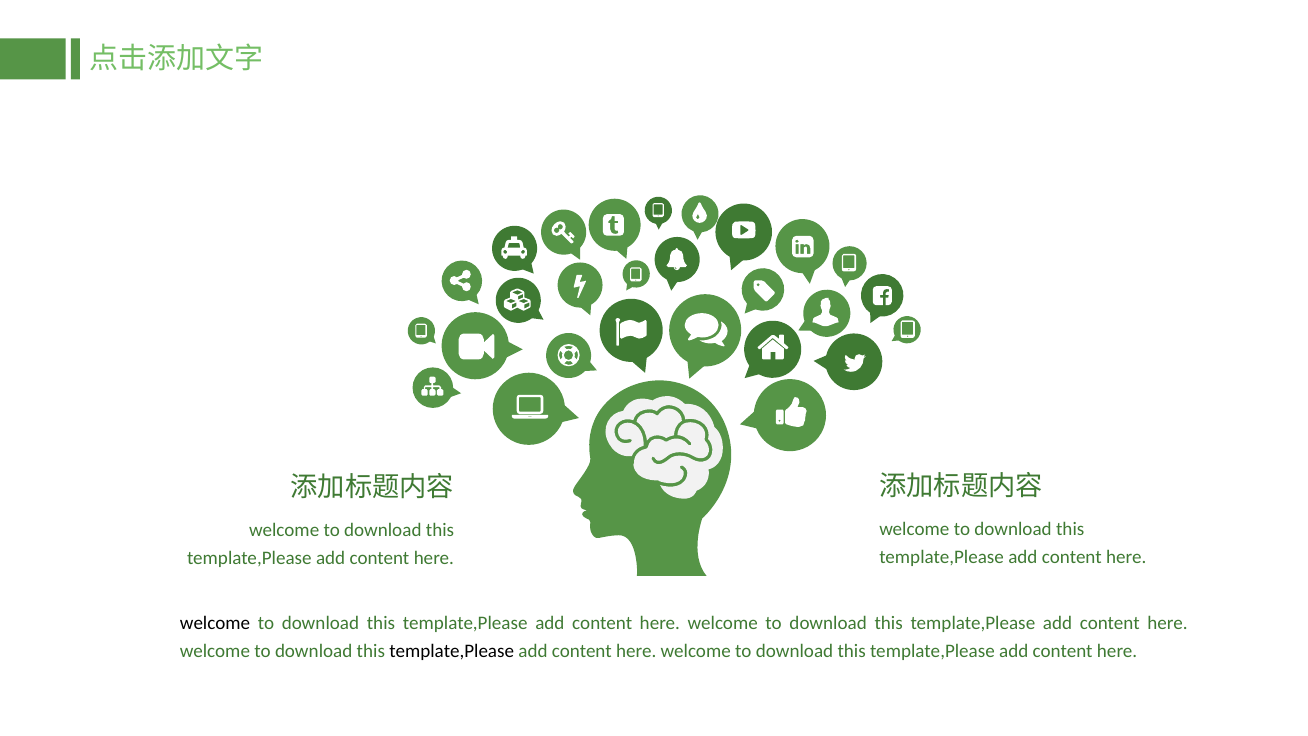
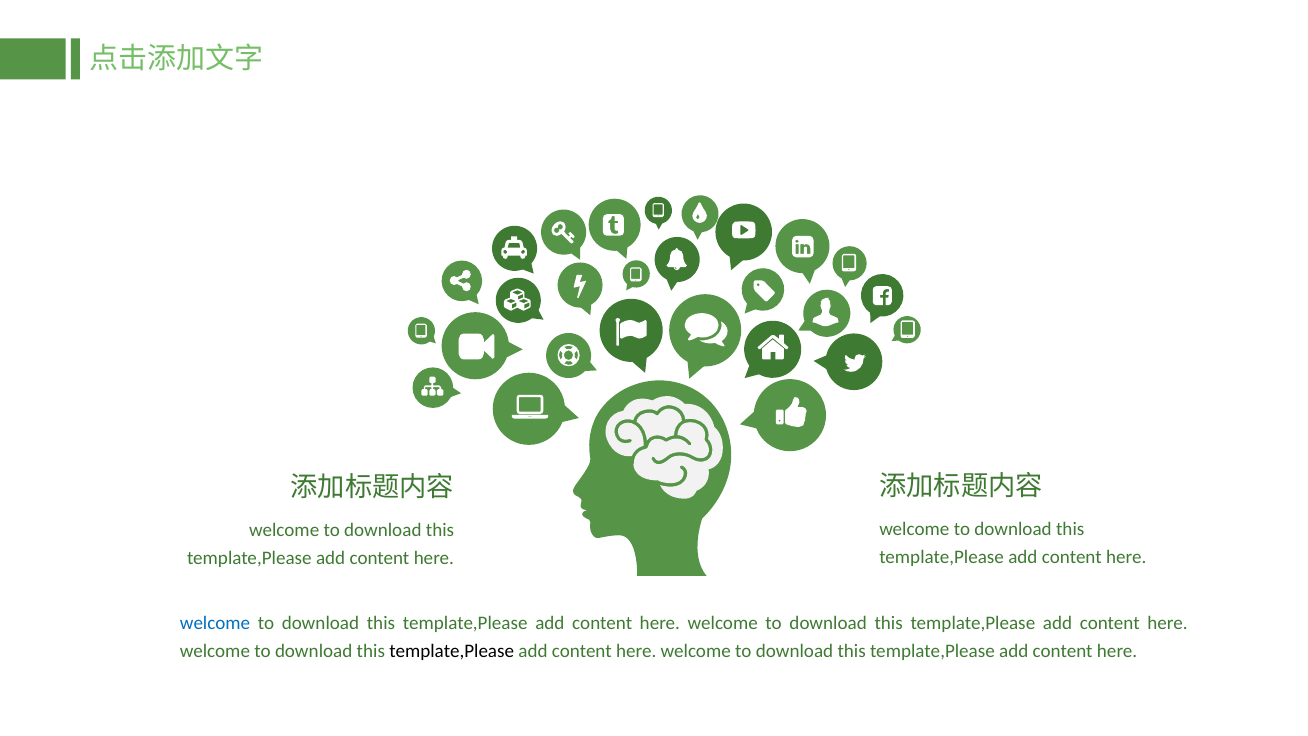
welcome at (215, 623) colour: black -> blue
